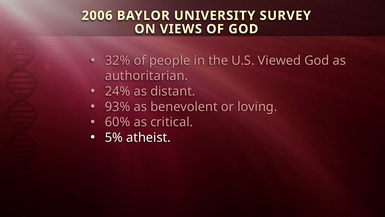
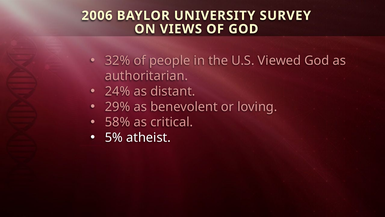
93%: 93% -> 29%
60%: 60% -> 58%
